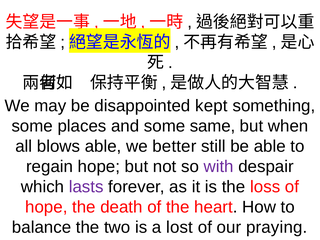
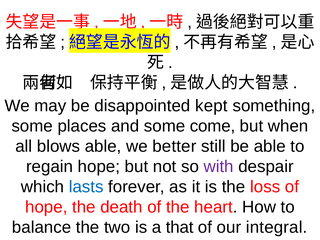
same: same -> come
lasts colour: purple -> blue
lost: lost -> that
praying: praying -> integral
